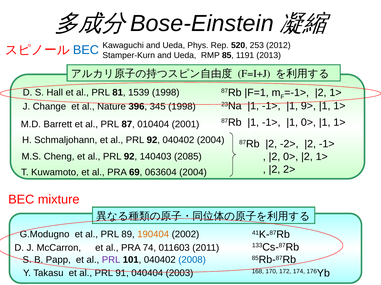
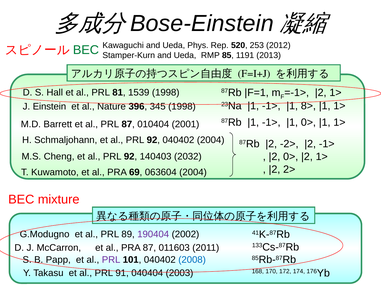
BEC at (86, 50) colour: blue -> green
9>: 9> -> 8>
Change: Change -> Einstein
2085: 2085 -> 2032
190404 colour: orange -> purple
PRA 74: 74 -> 87
